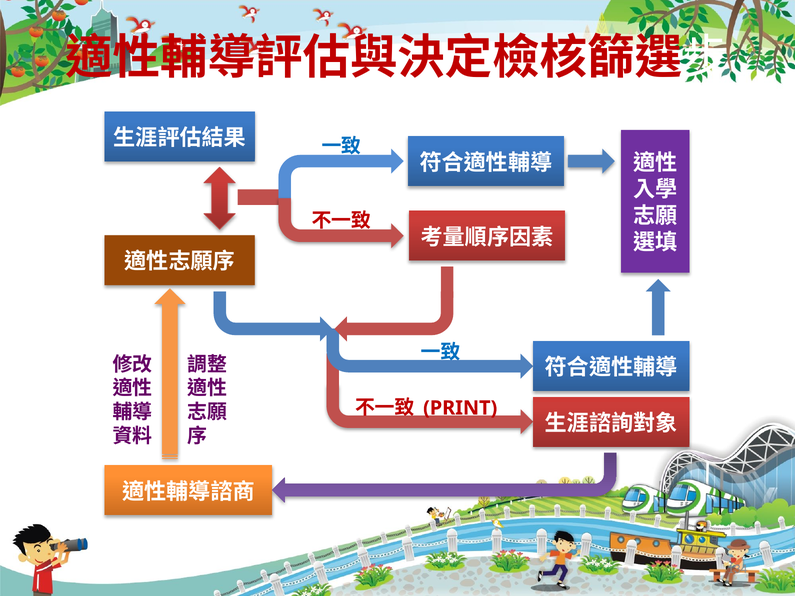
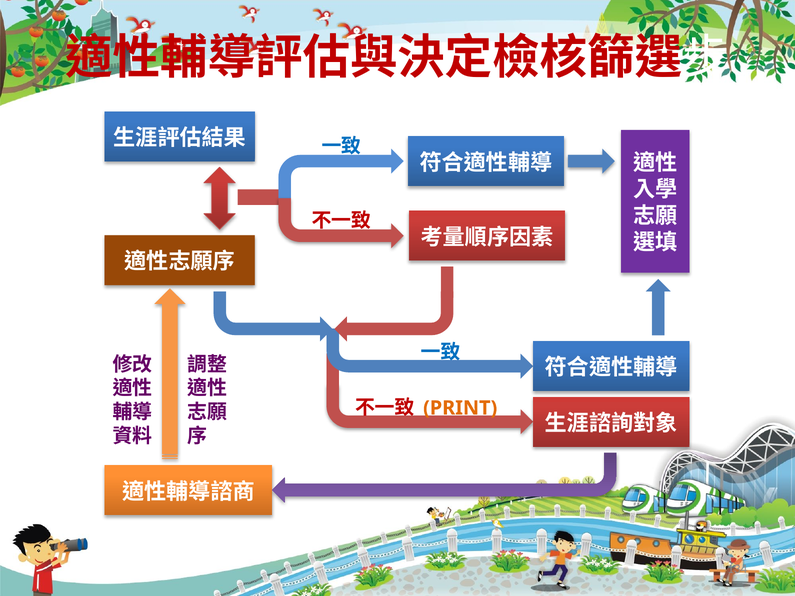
PRINT colour: red -> orange
